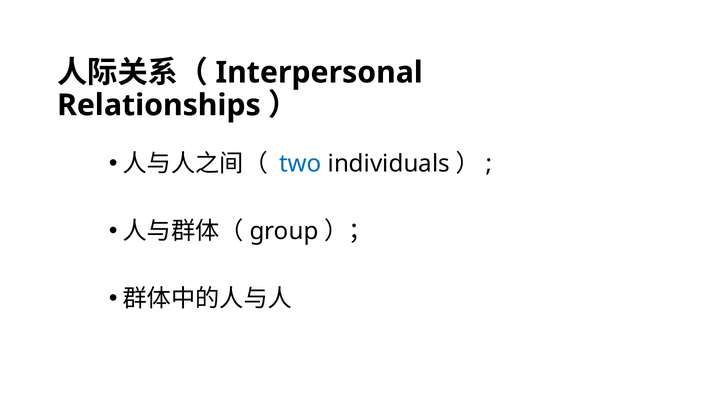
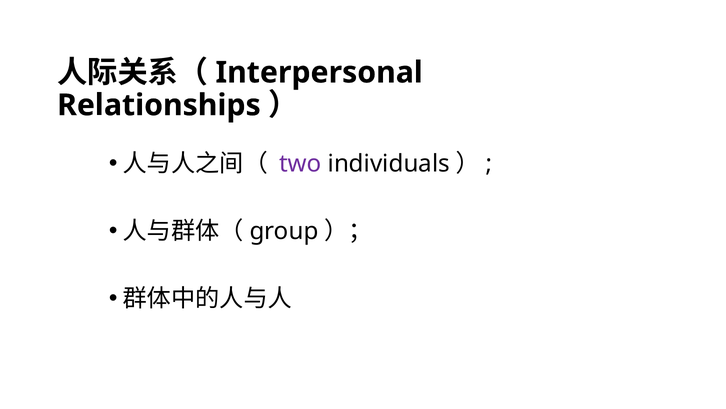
two colour: blue -> purple
